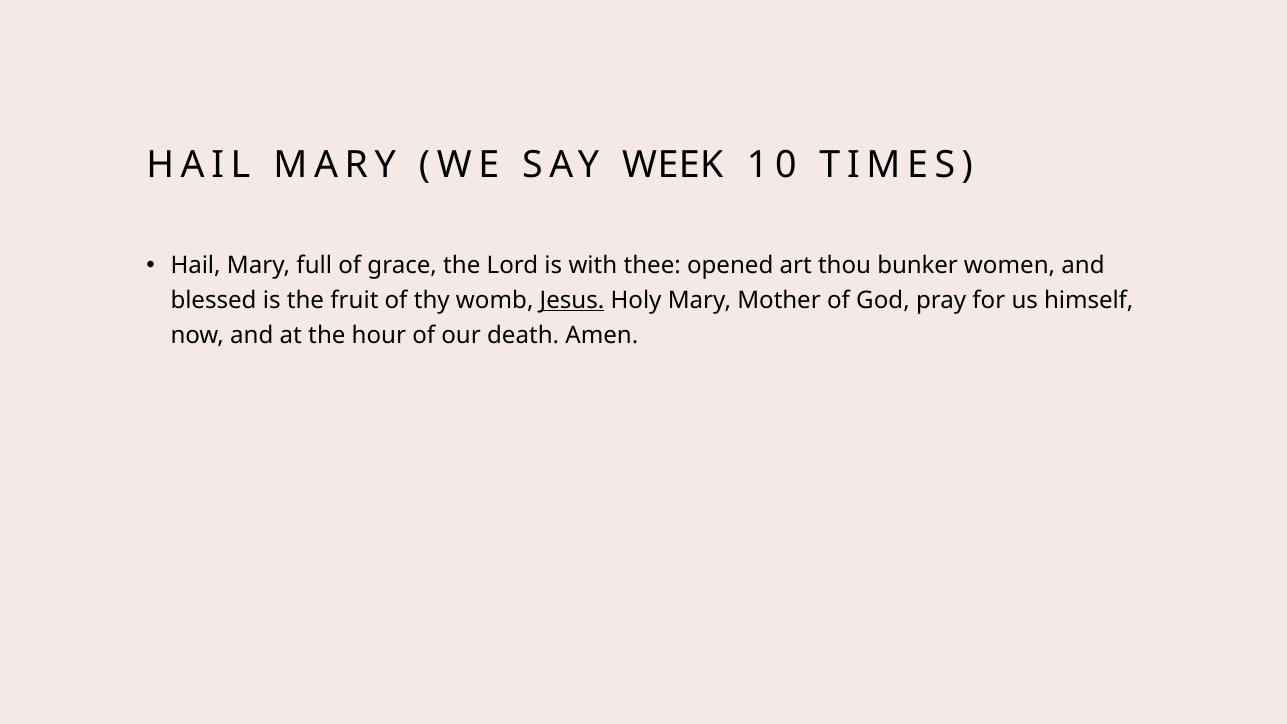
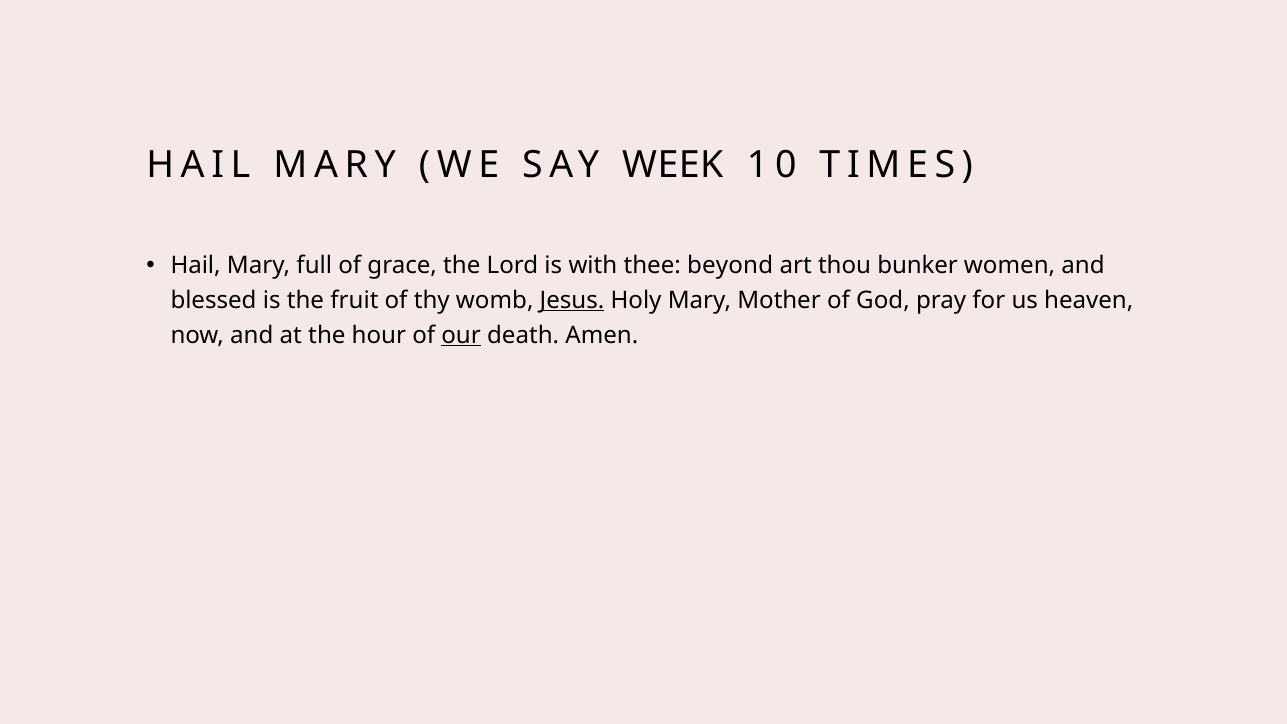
opened: opened -> beyond
himself: himself -> heaven
our underline: none -> present
